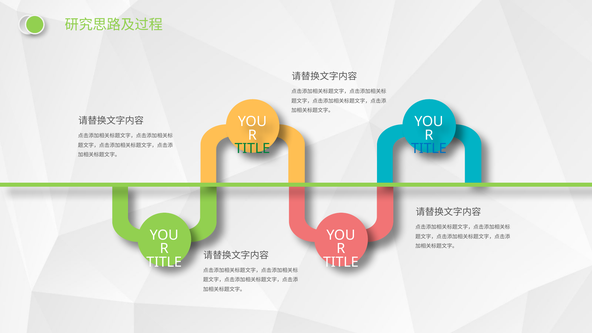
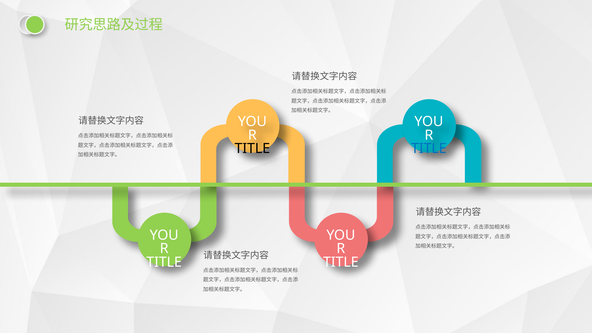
TITLE at (252, 149) colour: green -> black
